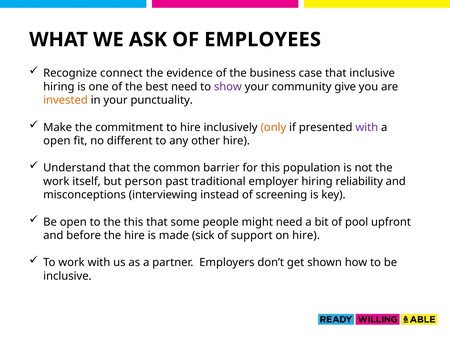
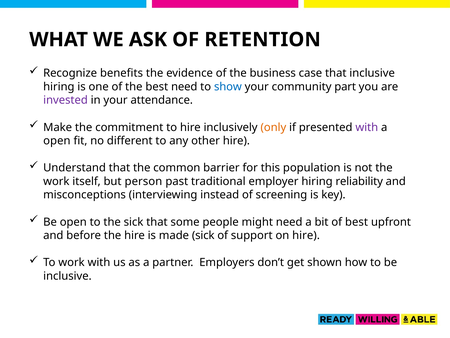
EMPLOYEES: EMPLOYEES -> RETENTION
connect: connect -> benefits
show colour: purple -> blue
give: give -> part
invested colour: orange -> purple
punctuality: punctuality -> attendance
the this: this -> sick
of pool: pool -> best
